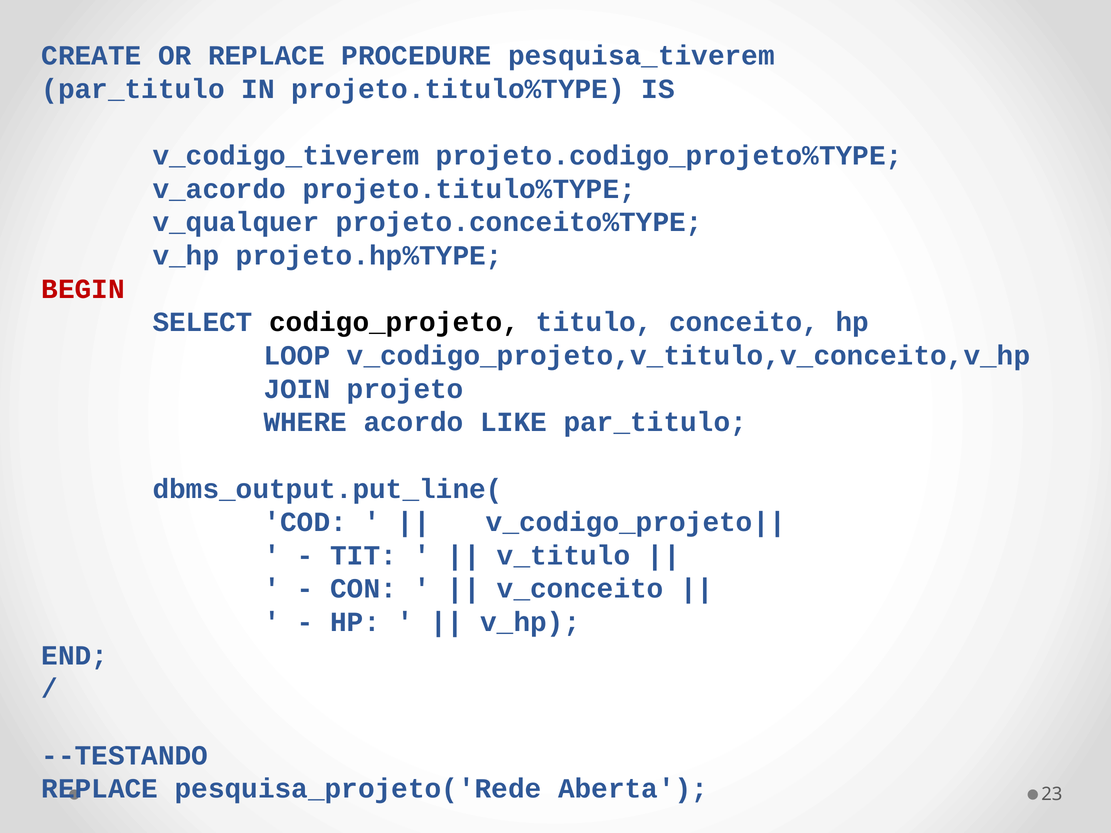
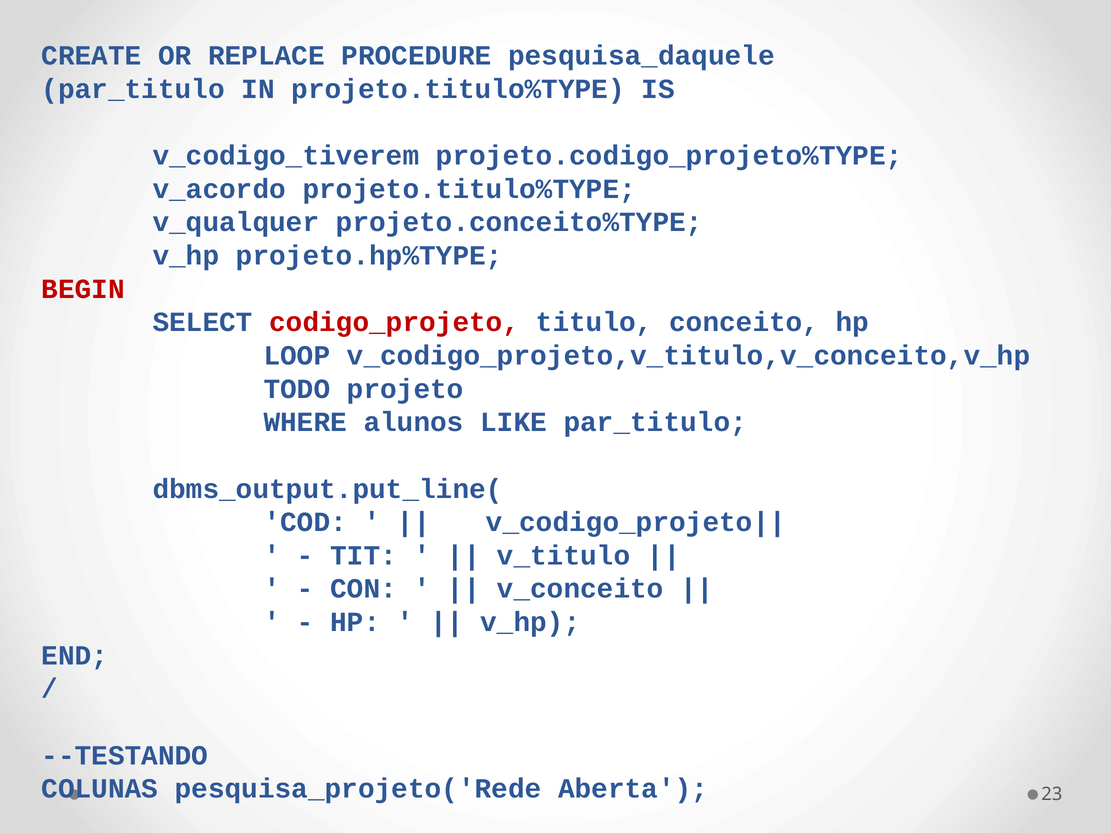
pesquisa_tiverem: pesquisa_tiverem -> pesquisa_daquele
codigo_projeto colour: black -> red
JOIN: JOIN -> TODO
acordo: acordo -> alunos
REPLACE at (100, 789): REPLACE -> COLUNAS
